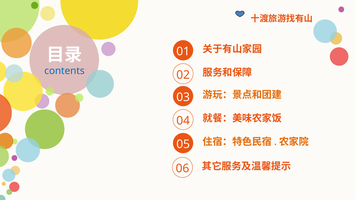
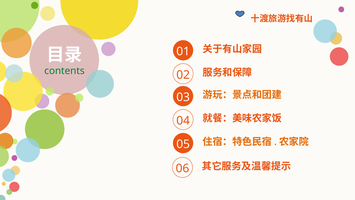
contents colour: blue -> green
